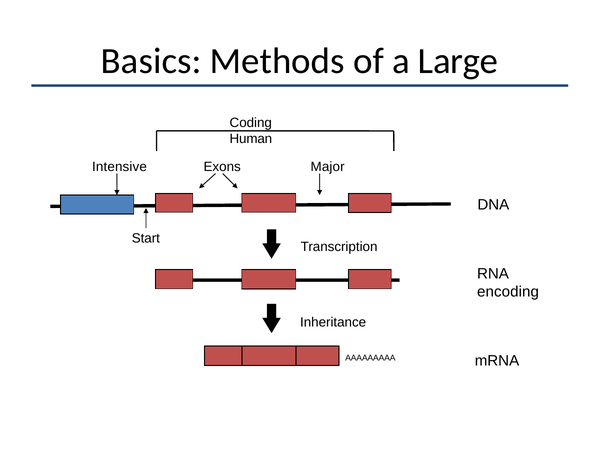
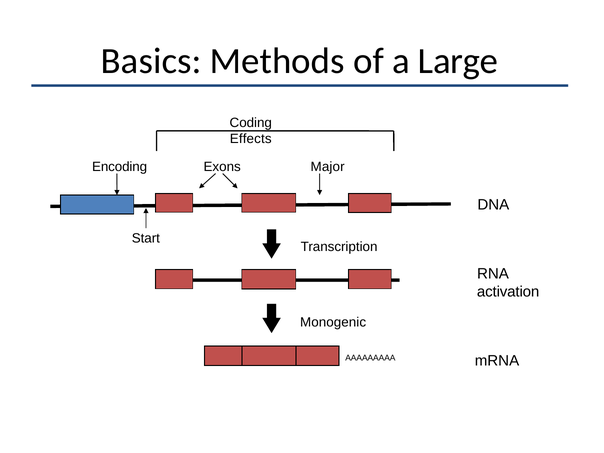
Human: Human -> Effects
Intensive: Intensive -> Encoding
encoding: encoding -> activation
Inheritance: Inheritance -> Monogenic
